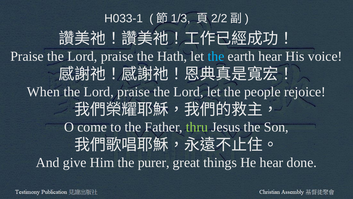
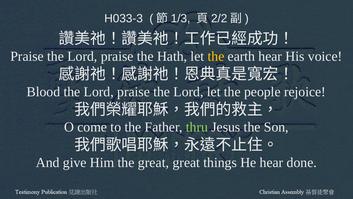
H033-1: H033-1 -> H033-3
the at (216, 56) colour: light blue -> yellow
When: When -> Blood
the purer: purer -> great
